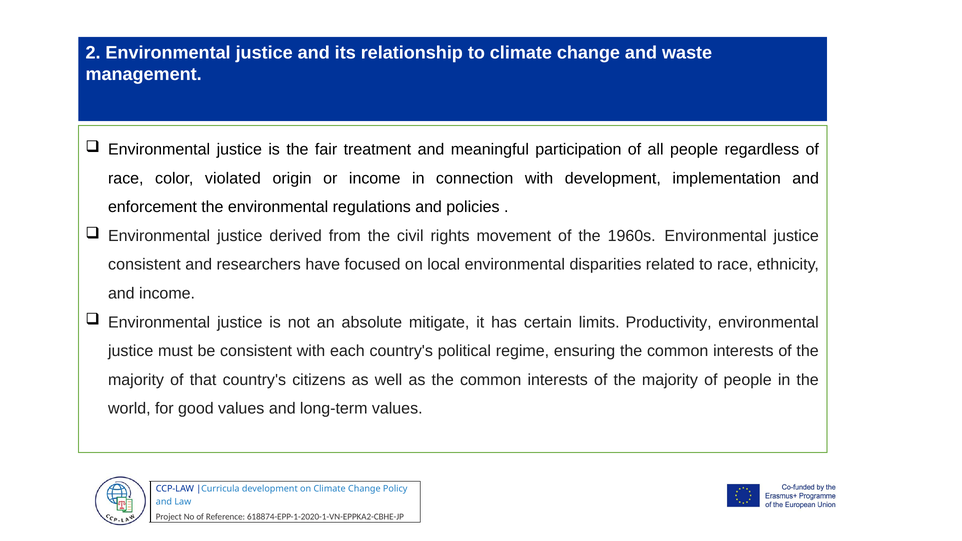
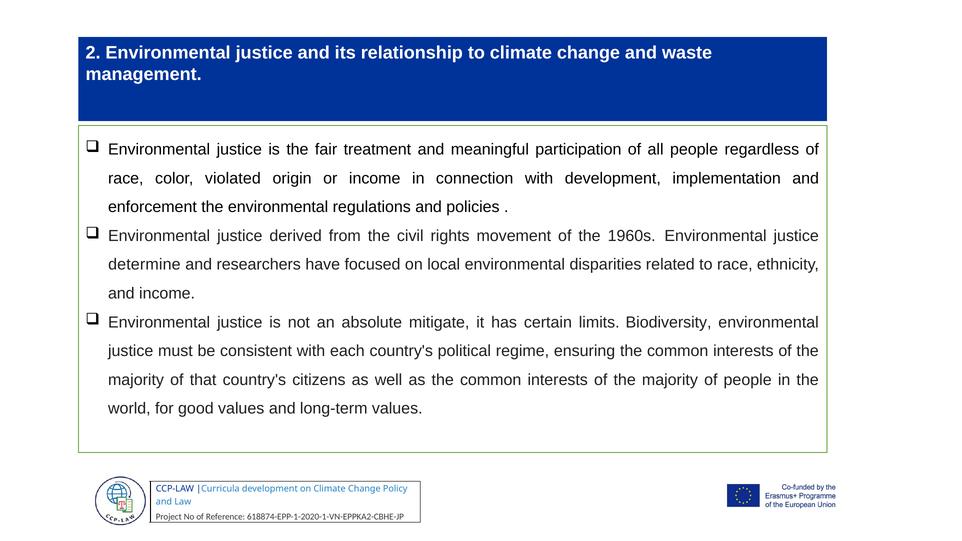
consistent at (144, 265): consistent -> determine
Productivity: Productivity -> Biodiversity
